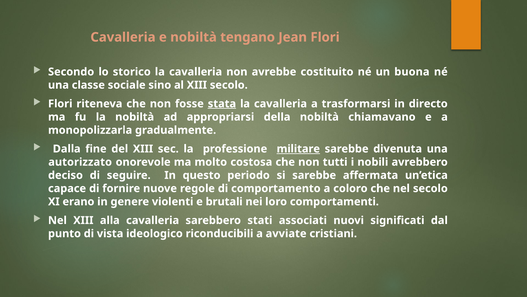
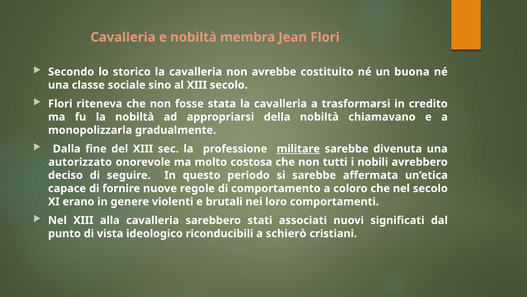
tengano: tengano -> membra
stata underline: present -> none
directo: directo -> credito
avviate: avviate -> schierò
